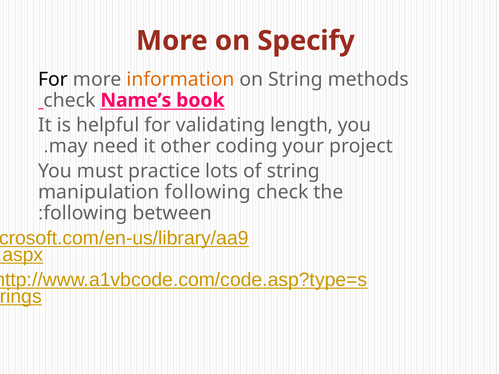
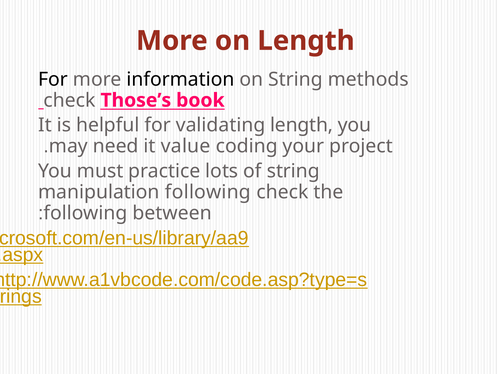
on Specify: Specify -> Length
information colour: orange -> black
Name’s: Name’s -> Those’s
other: other -> value
